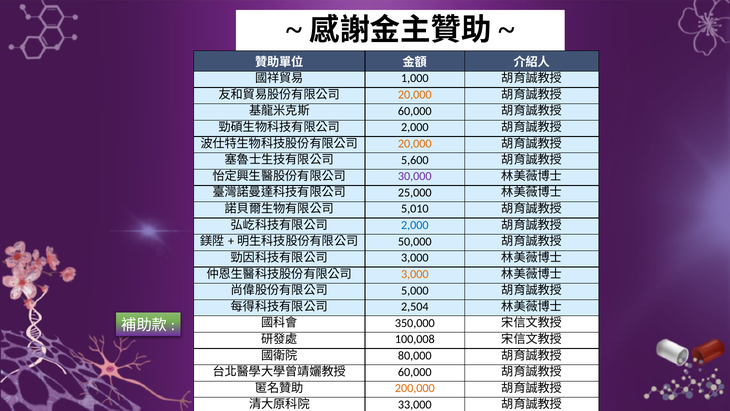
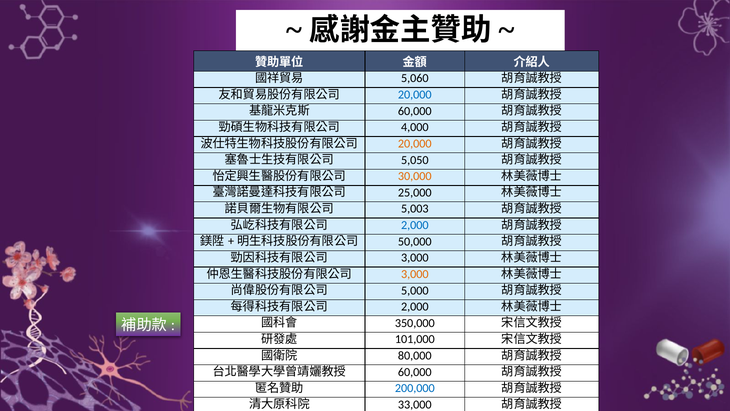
1,000: 1,000 -> 5,060
20,000 at (415, 95) colour: orange -> blue
2,000 at (415, 127): 2,000 -> 4,000
5,600: 5,600 -> 5,050
30,000 colour: purple -> orange
5,010: 5,010 -> 5,003
2,504 at (415, 307): 2,504 -> 2,000
100,008: 100,008 -> 101,000
200,000 colour: orange -> blue
